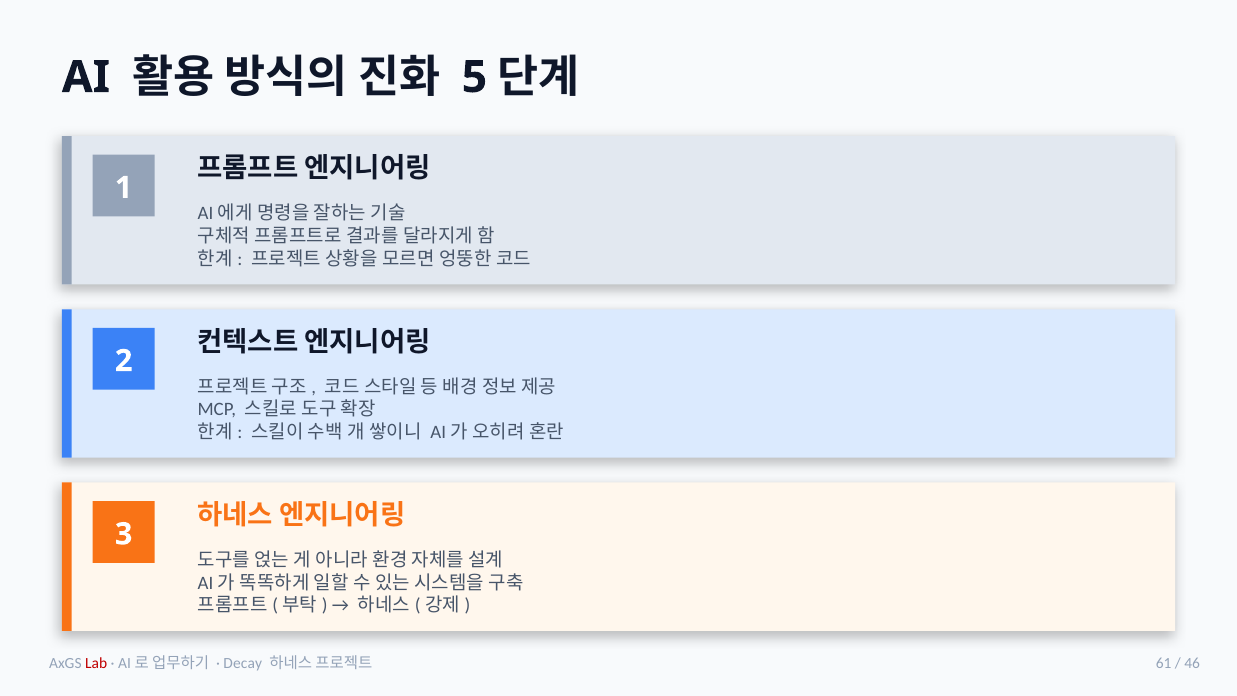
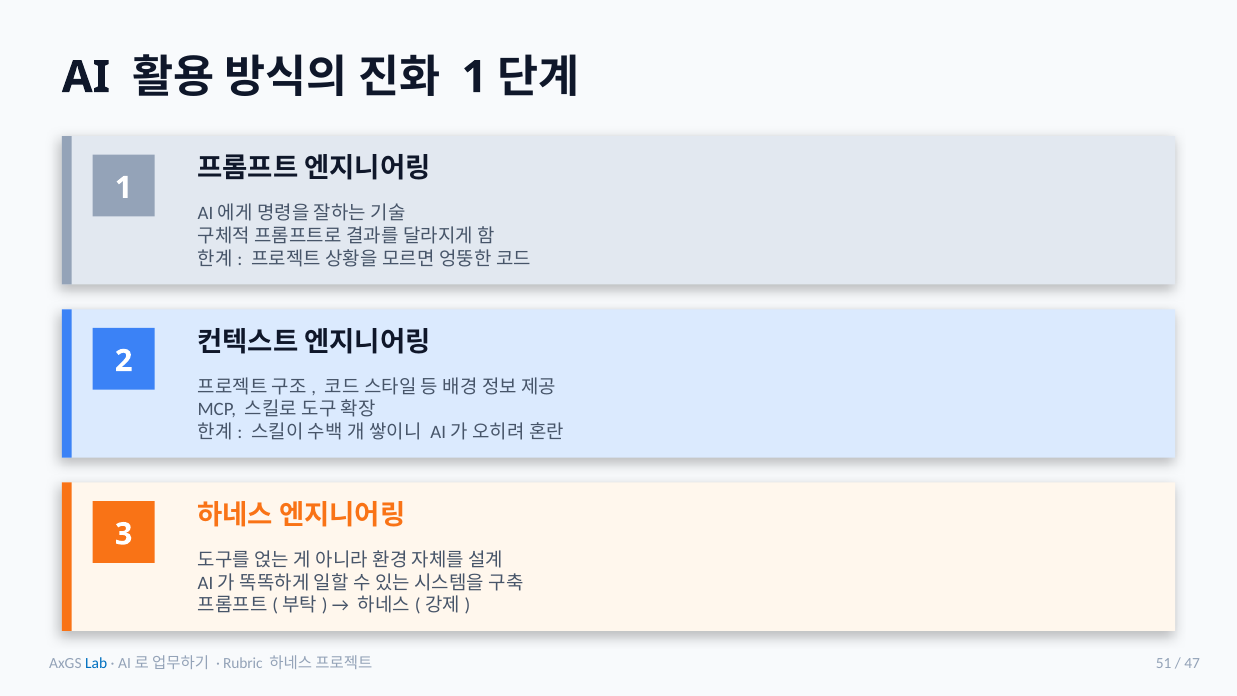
5 at (474, 77): 5 -> 1
Lab colour: red -> blue
Decay: Decay -> Rubric
61: 61 -> 51
46: 46 -> 47
